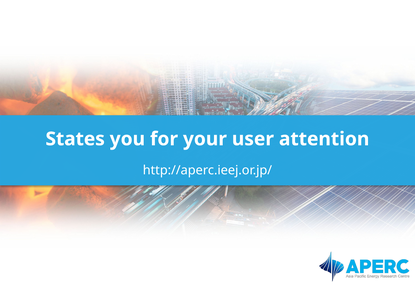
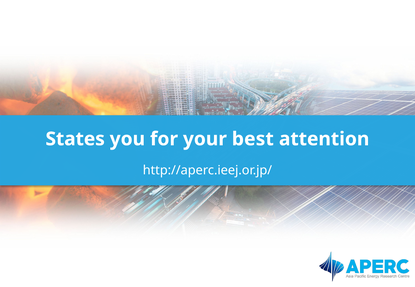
user: user -> best
